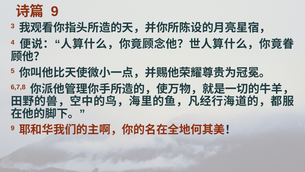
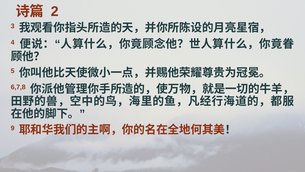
9 at (55, 11): 9 -> 2
